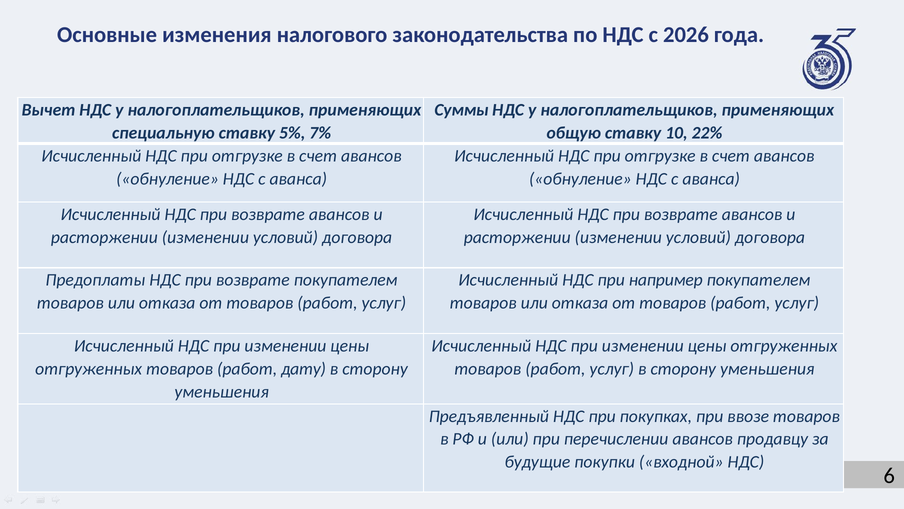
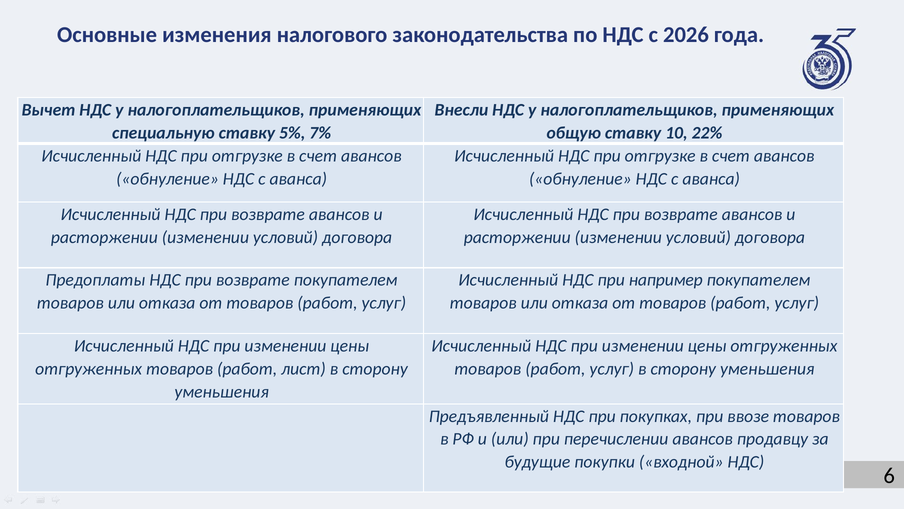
Суммы: Суммы -> Внесли
дату: дату -> лист
